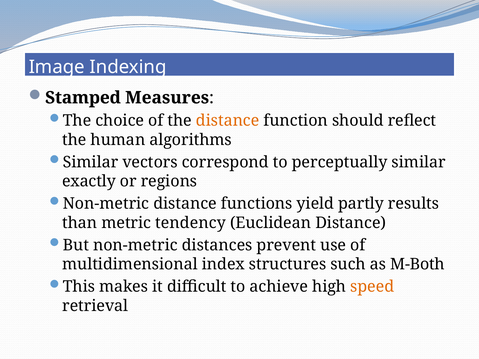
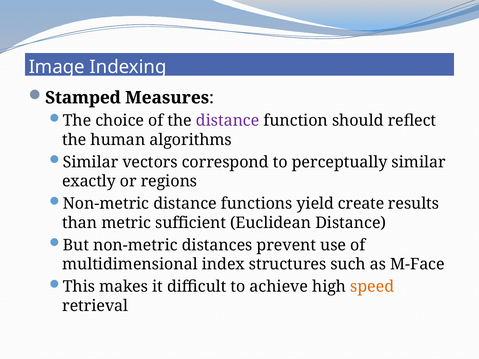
distance at (228, 121) colour: orange -> purple
partly: partly -> create
tendency: tendency -> sufficient
M-Both: M-Both -> M-Face
